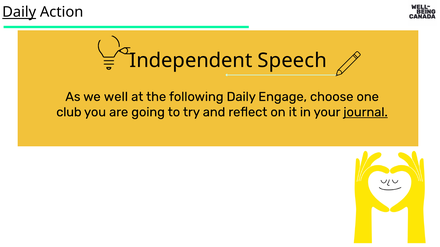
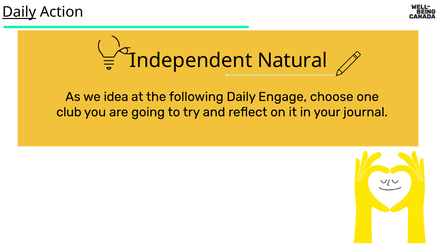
Speech: Speech -> Natural
well: well -> idea
journal underline: present -> none
